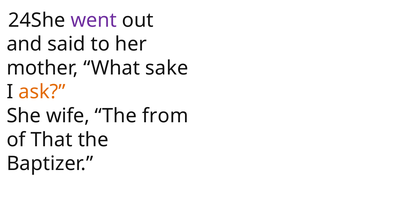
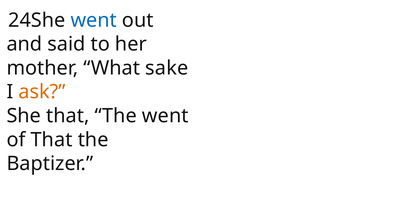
went at (94, 20) colour: purple -> blue
She wife: wife -> that
The from: from -> went
